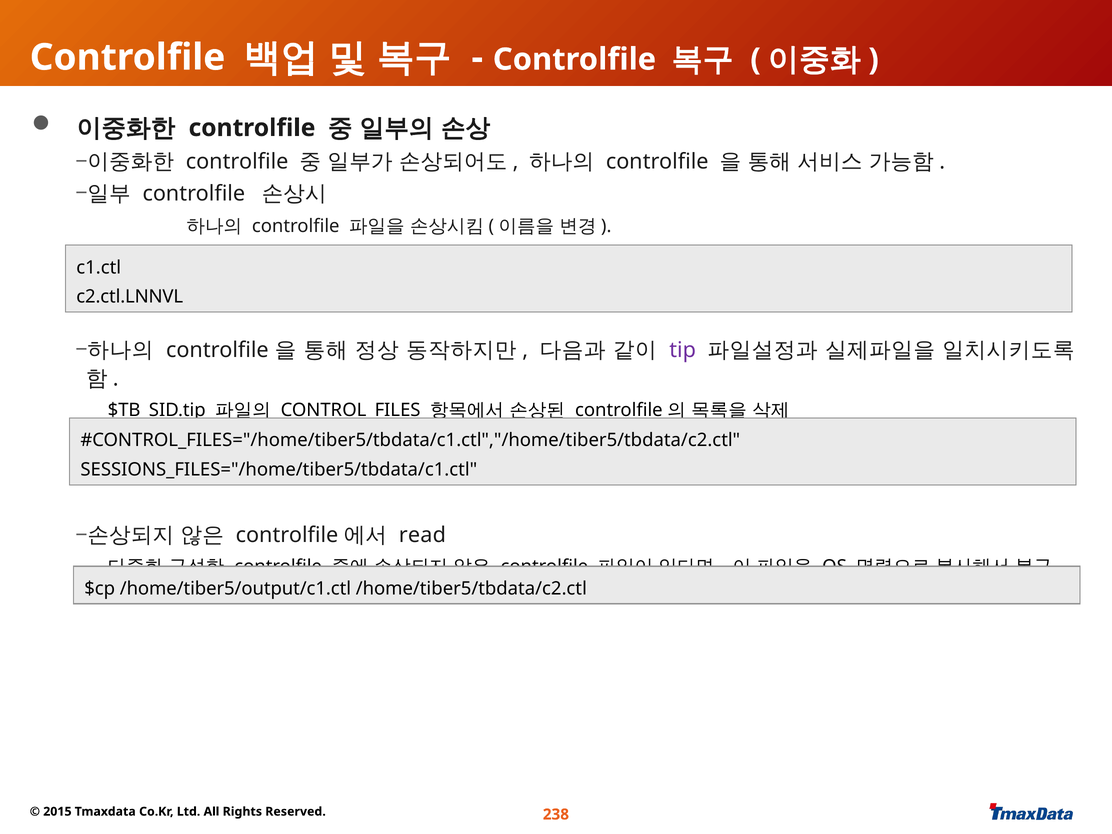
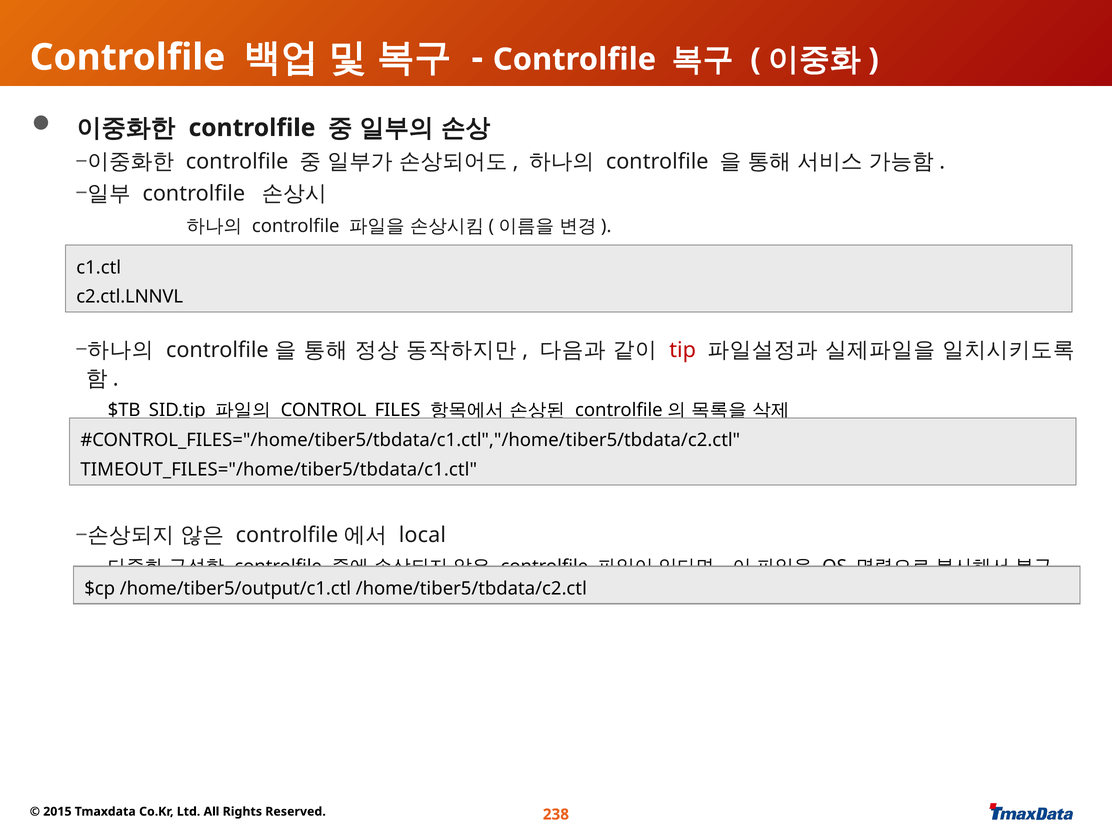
tip colour: purple -> red
SESSIONS_FILES="/home/tiber5/tbdata/c1.ctl: SESSIONS_FILES="/home/tiber5/tbdata/c1.ctl -> TIMEOUT_FILES="/home/tiber5/tbdata/c1.ctl
read: read -> local
